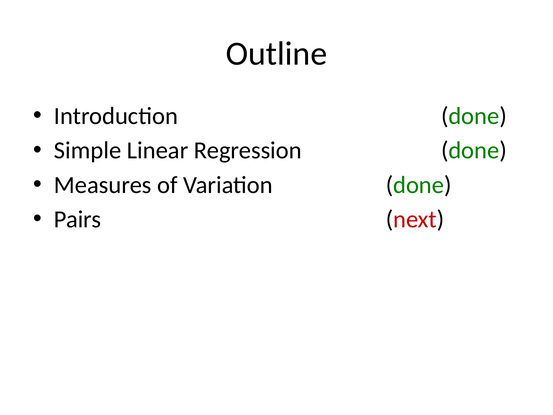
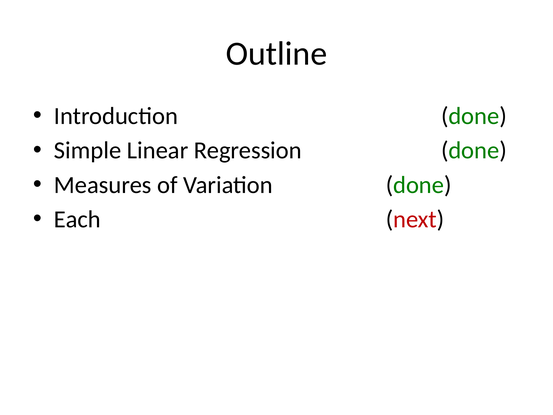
Pairs: Pairs -> Each
